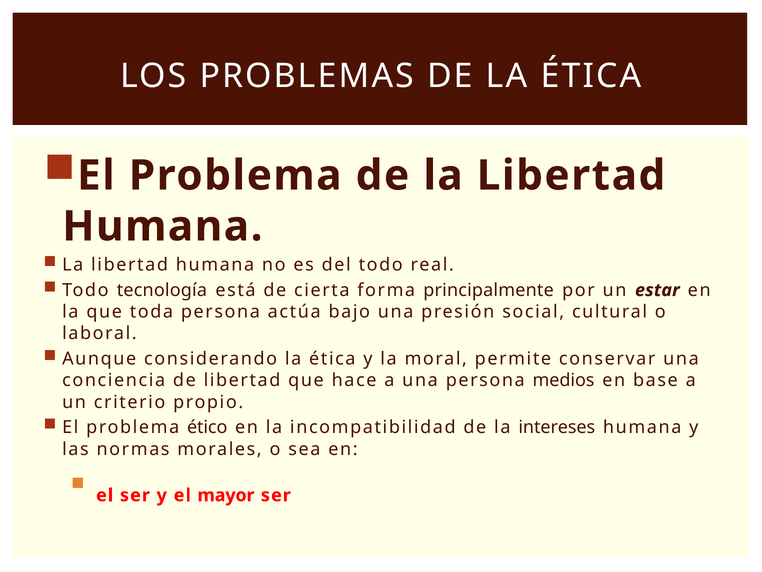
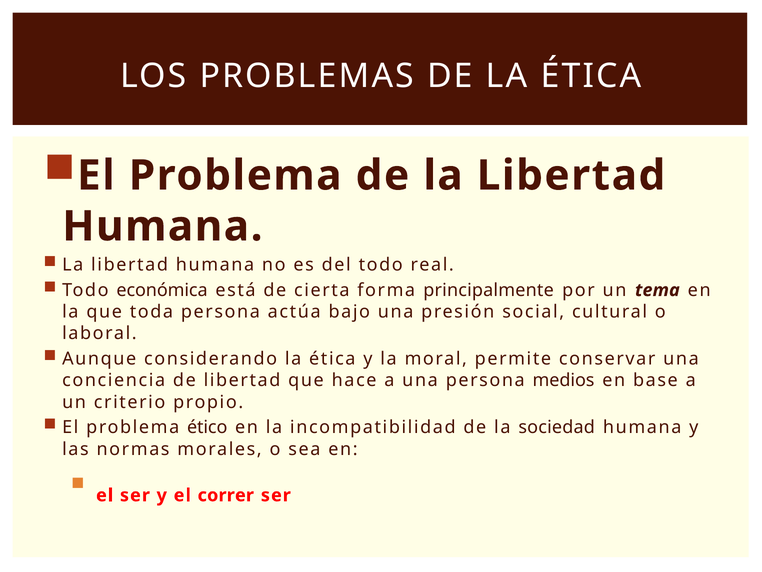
tecnología: tecnología -> económica
estar: estar -> tema
intereses: intereses -> sociedad
mayor: mayor -> correr
